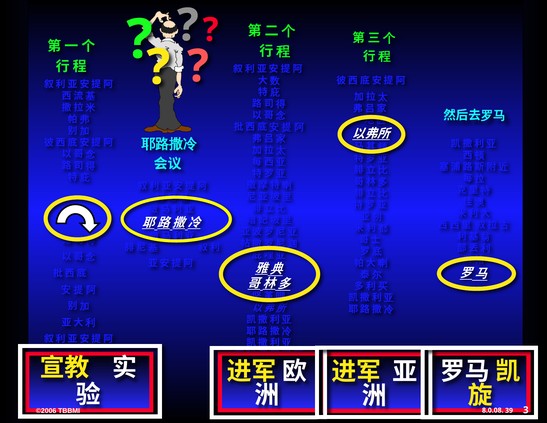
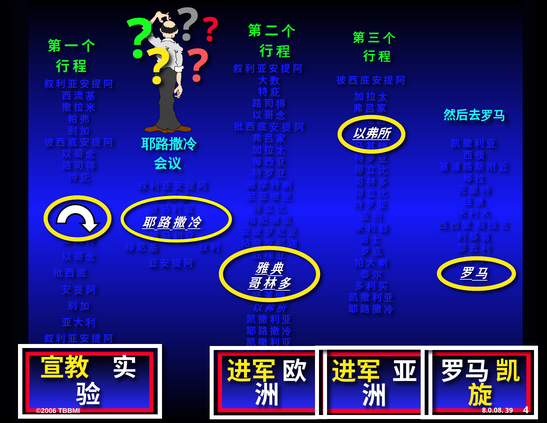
3: 3 -> 4
